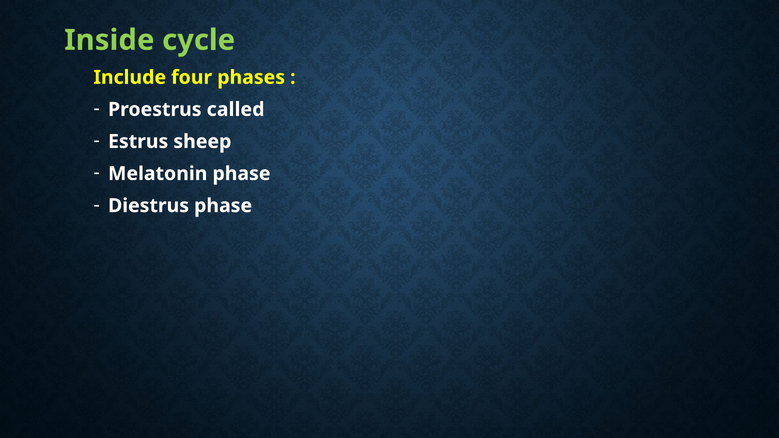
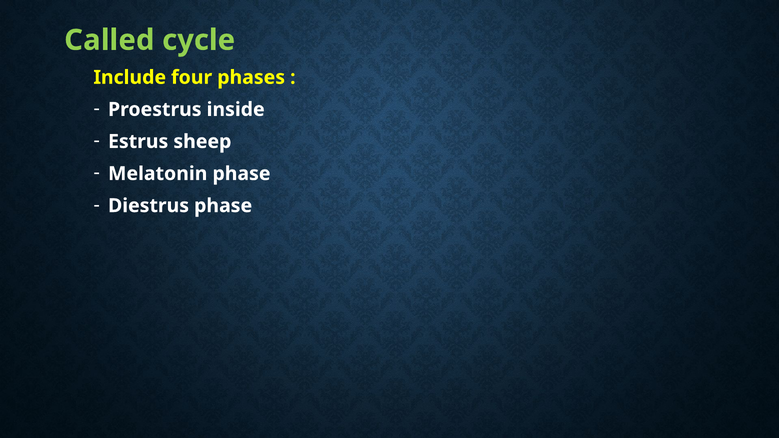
Inside: Inside -> Called
called: called -> inside
